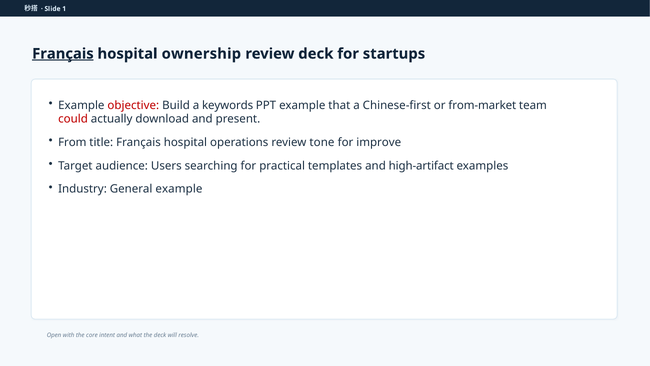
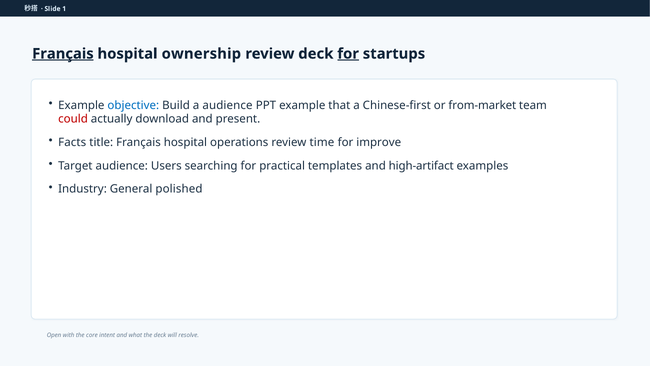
for at (348, 54) underline: none -> present
objective colour: red -> blue
a keywords: keywords -> audience
From: From -> Facts
tone: tone -> time
General example: example -> polished
